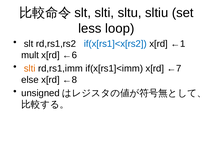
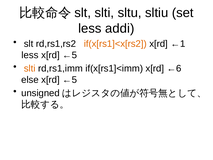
loop: loop -> addi
if(x[rs1]<x[rs2 colour: blue -> orange
mult at (30, 55): mult -> less
←6 at (70, 55): ←6 -> ←5
←7: ←7 -> ←6
else x[rd ←8: ←8 -> ←5
